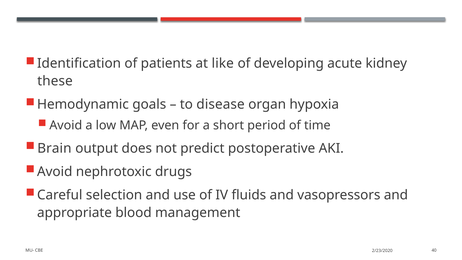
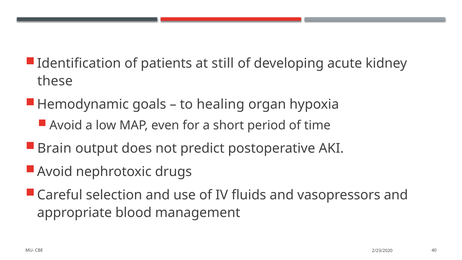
like: like -> still
disease: disease -> healing
